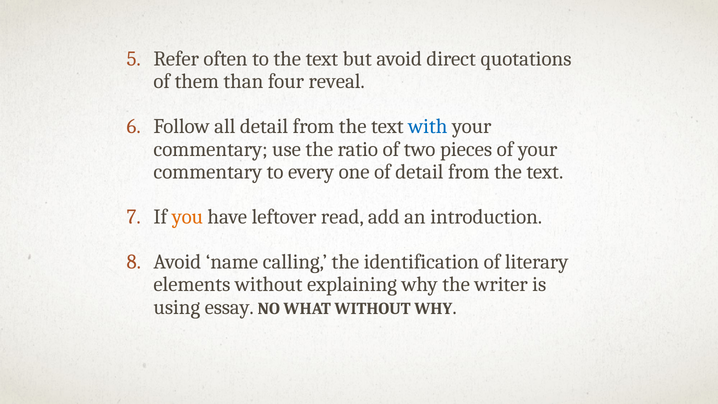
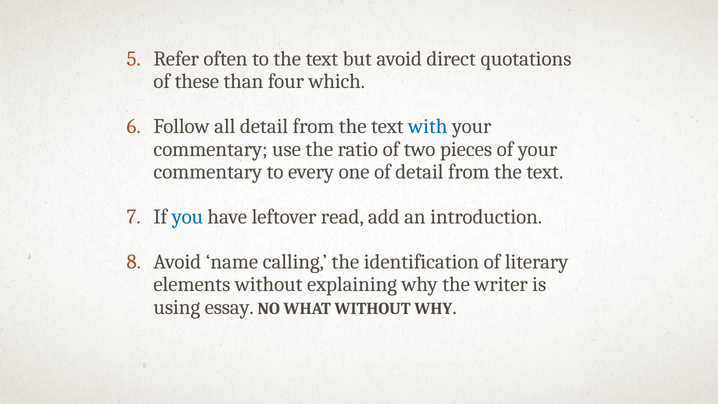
them: them -> these
reveal: reveal -> which
you colour: orange -> blue
